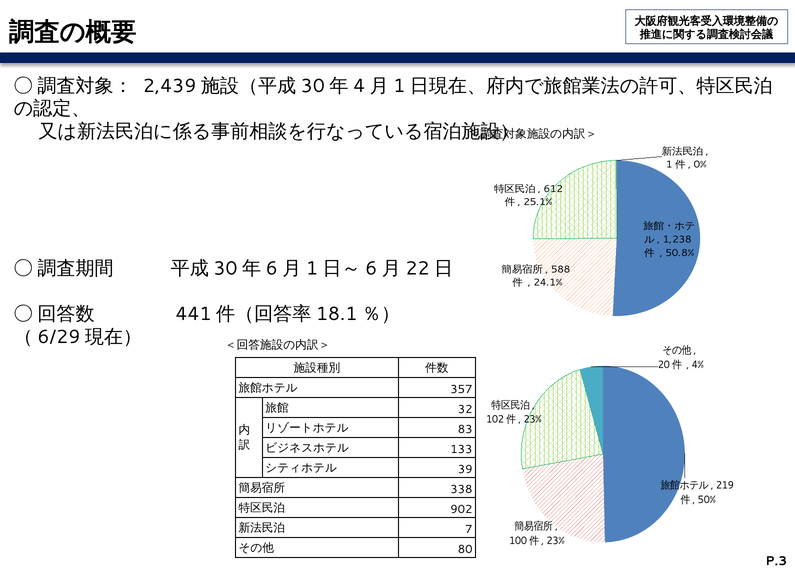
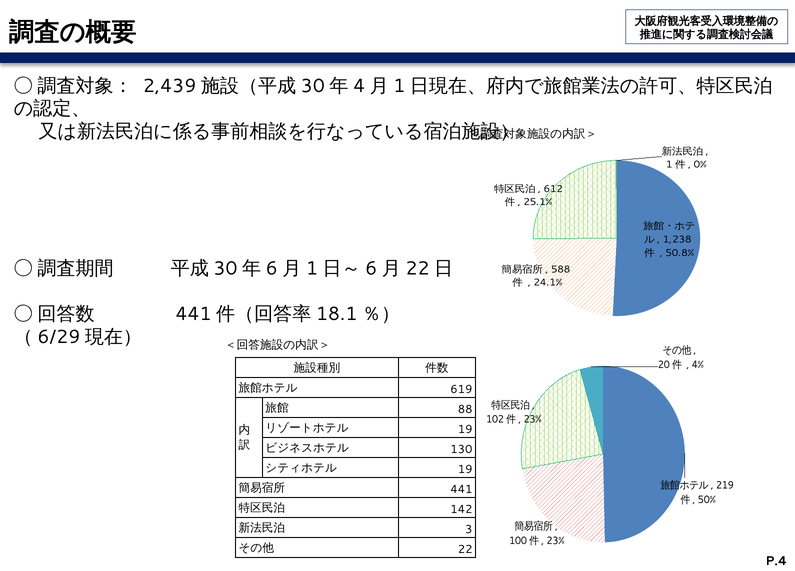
357: 357 -> 619
32: 32 -> 88
83 at (465, 430): 83 -> 19
133: 133 -> 130
39 at (465, 470): 39 -> 19
338: 338 -> 441
902: 902 -> 142
7: 7 -> 3
80: 80 -> 22
P.3: P.3 -> P.4
